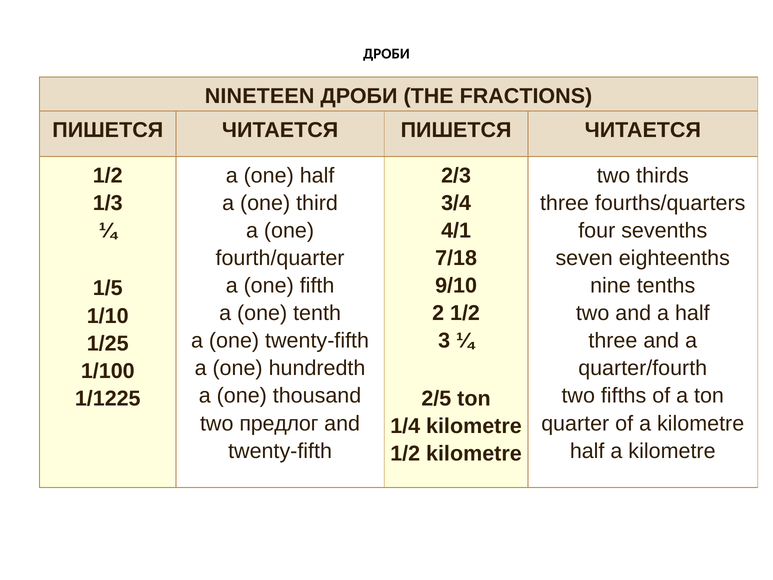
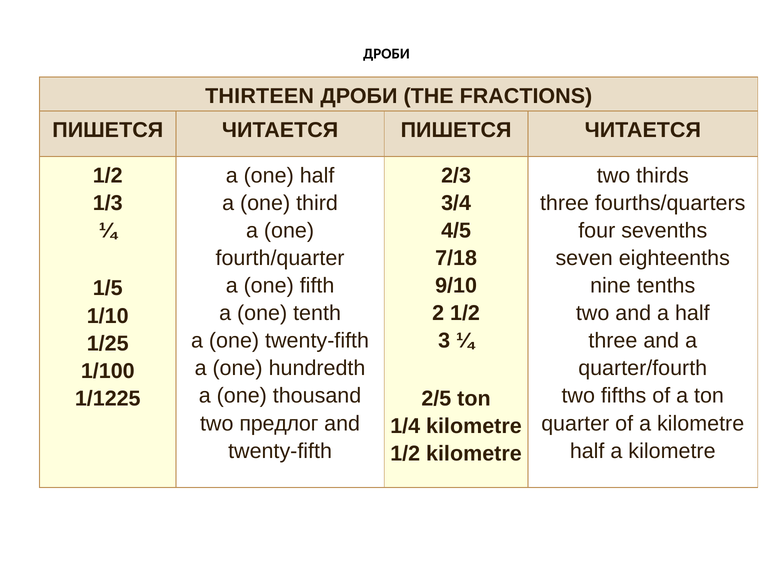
NINETEEN: NINETEEN -> THIRTEEN
4/1: 4/1 -> 4/5
